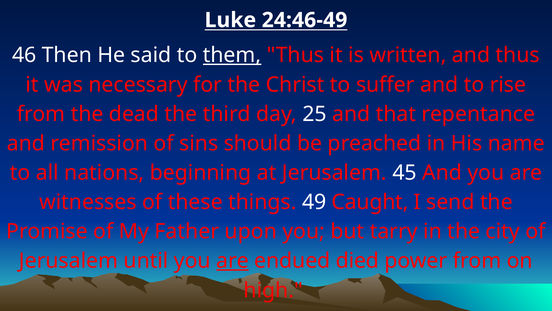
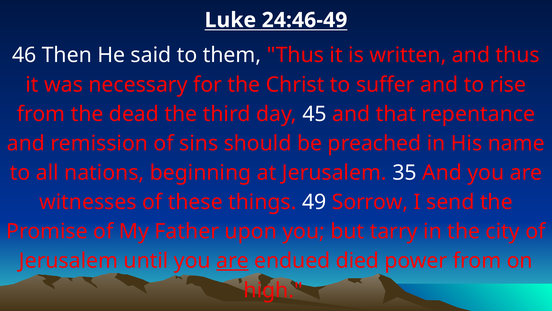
them underline: present -> none
25: 25 -> 45
45: 45 -> 35
Caught: Caught -> Sorrow
